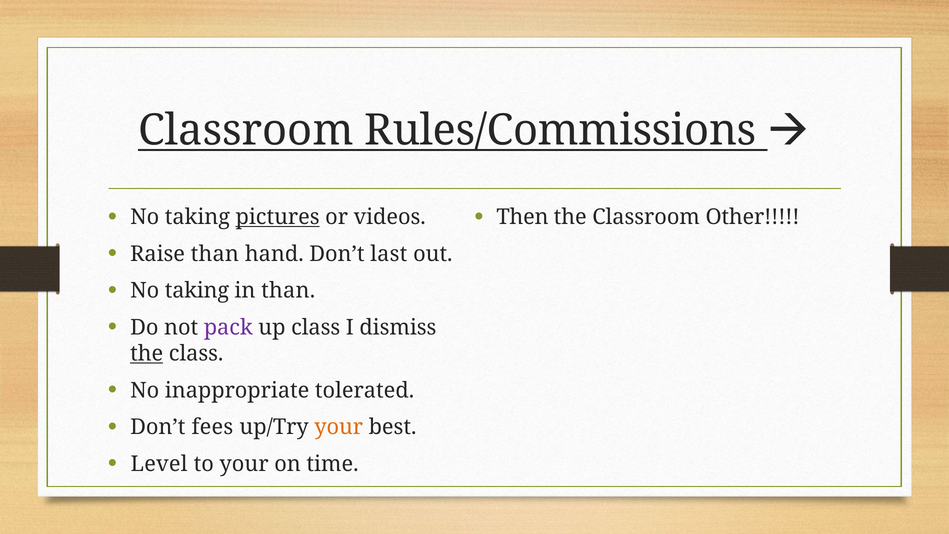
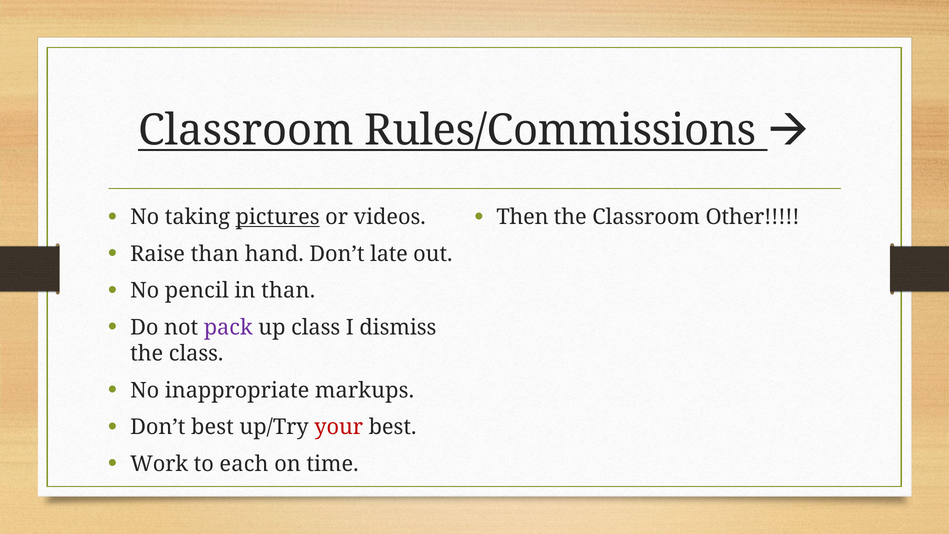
last: last -> late
taking at (197, 291): taking -> pencil
the at (147, 354) underline: present -> none
tolerated: tolerated -> markups
Don’t fees: fees -> best
your at (339, 427) colour: orange -> red
Level: Level -> Work
to your: your -> each
